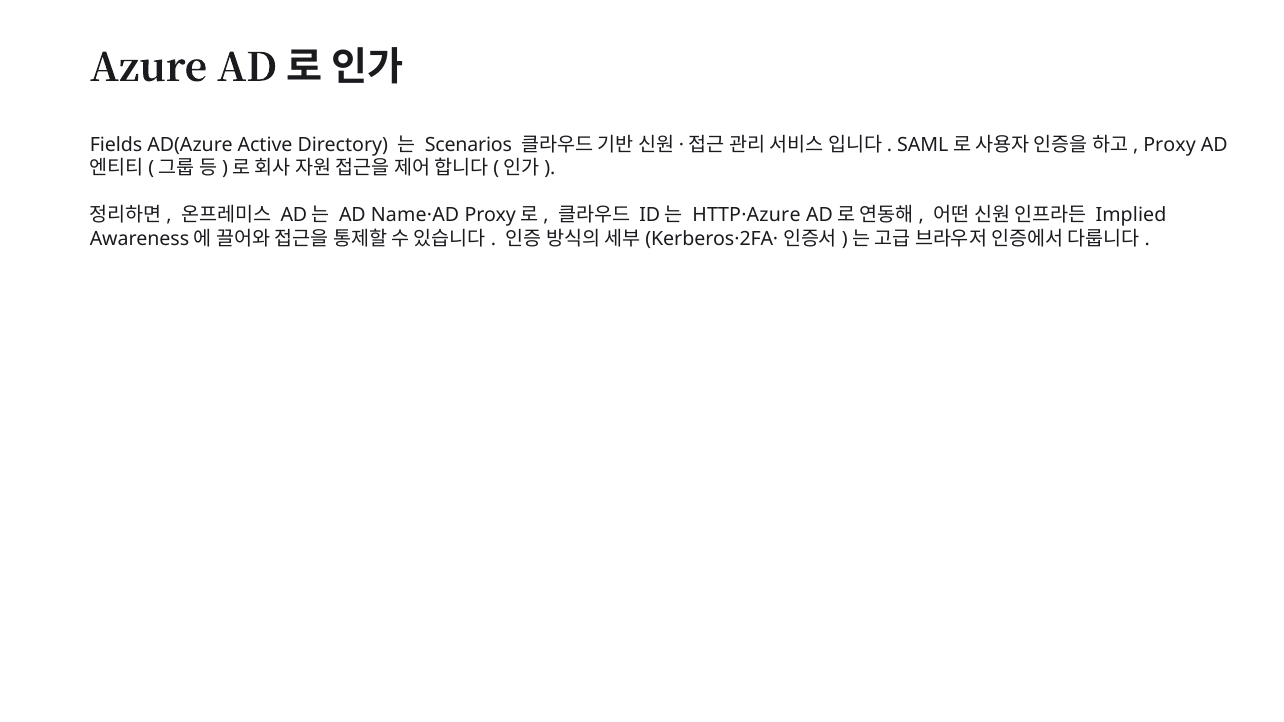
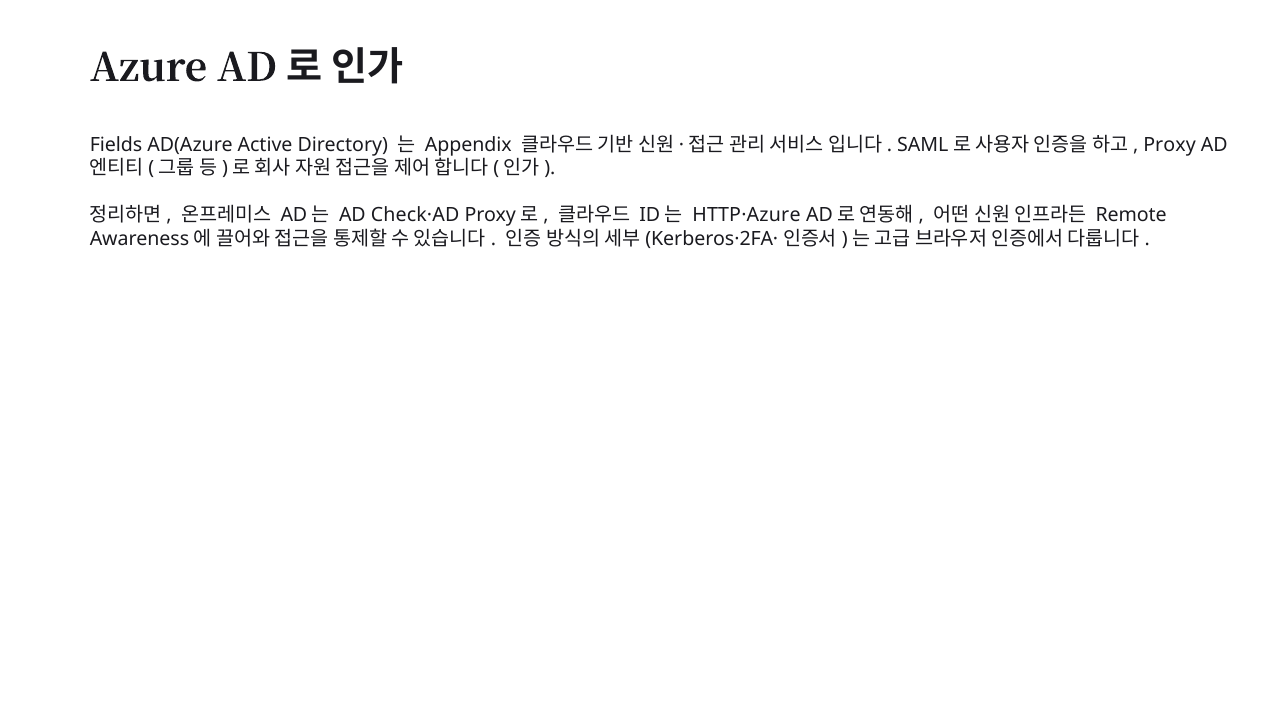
Scenarios: Scenarios -> Appendix
Name·AD: Name·AD -> Check·AD
Implied: Implied -> Remote
